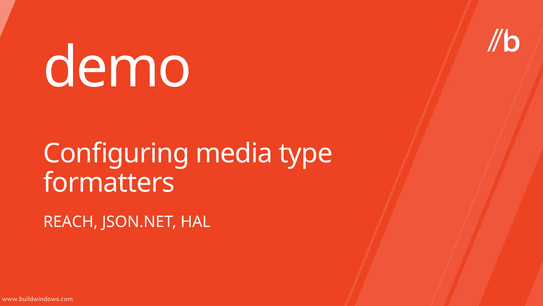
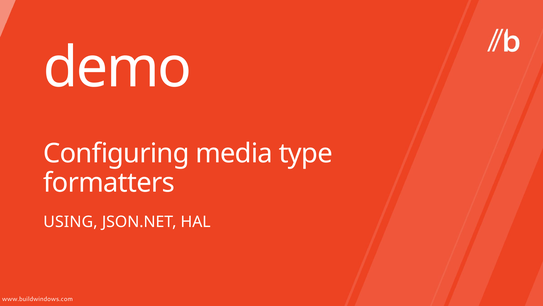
REACH: REACH -> USING
